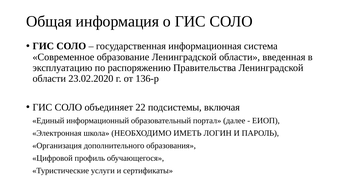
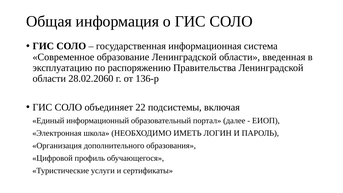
23.02.2020: 23.02.2020 -> 28.02.2060
